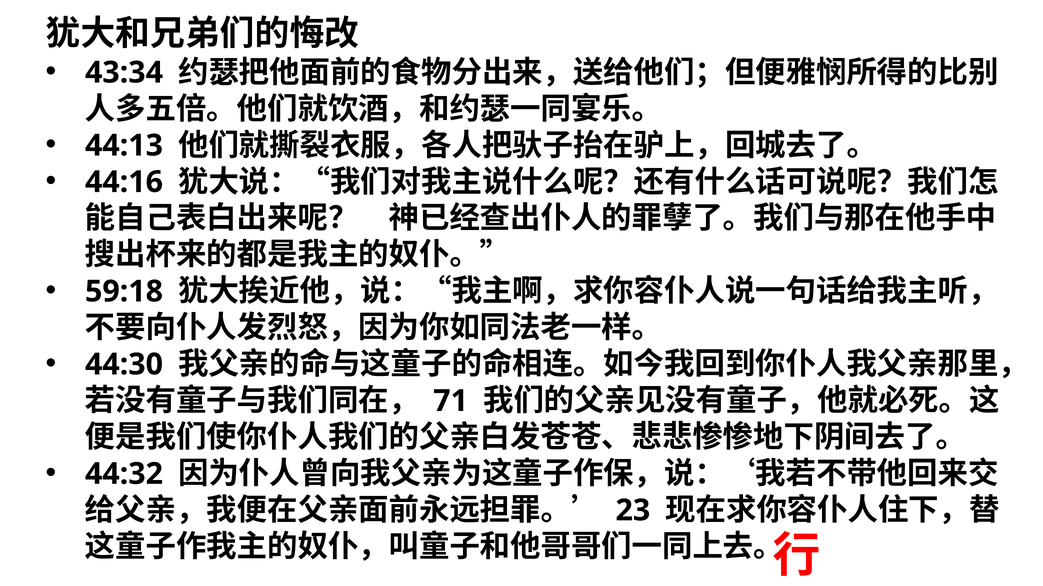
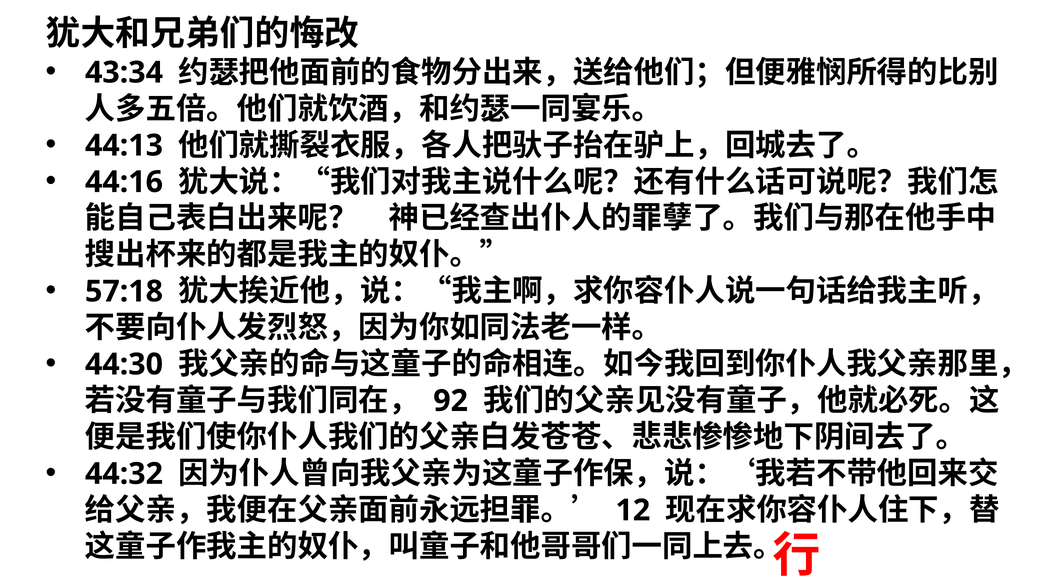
59:18: 59:18 -> 57:18
71: 71 -> 92
23: 23 -> 12
